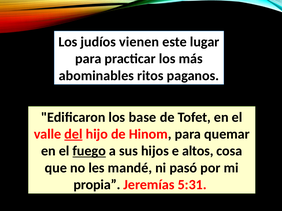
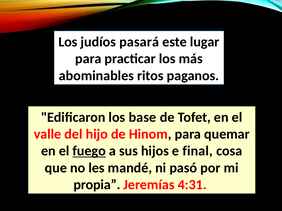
vienen: vienen -> pasará
del underline: present -> none
altos: altos -> final
5:31: 5:31 -> 4:31
